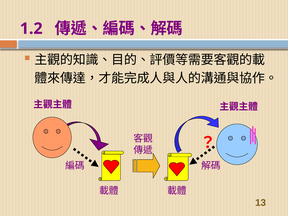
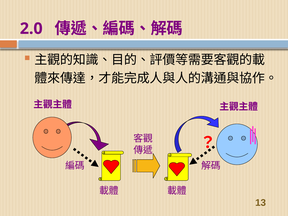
1.2: 1.2 -> 2.0
